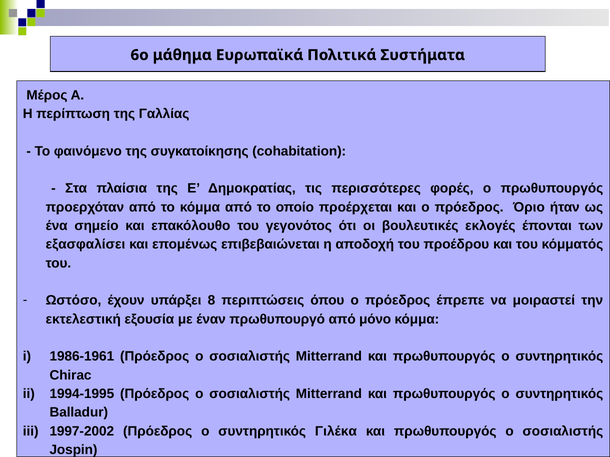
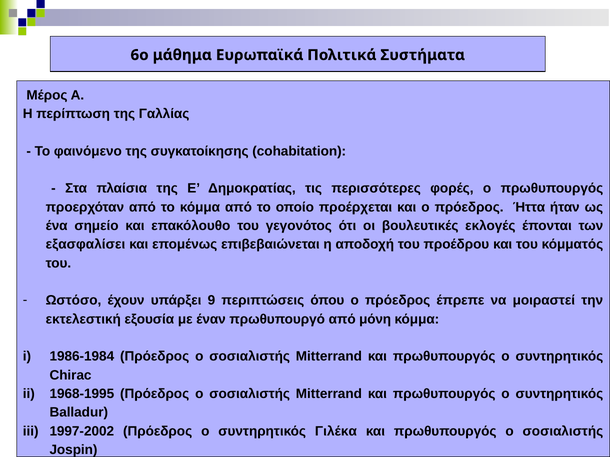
Όριο: Όριο -> Ήττα
8: 8 -> 9
μόνο: μόνο -> μόνη
1986-1961: 1986-1961 -> 1986-1984
1994-1995: 1994-1995 -> 1968-1995
